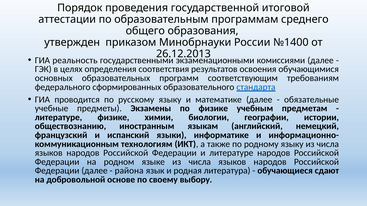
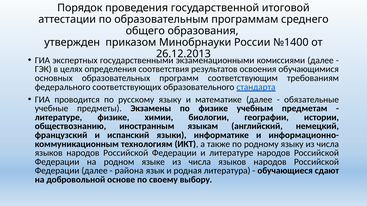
реальность: реальность -> экспертных
сформированных: сформированных -> соответствующих
